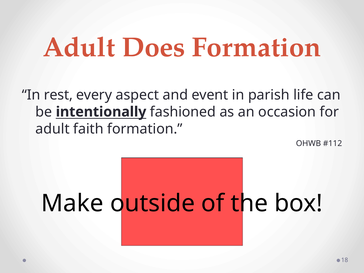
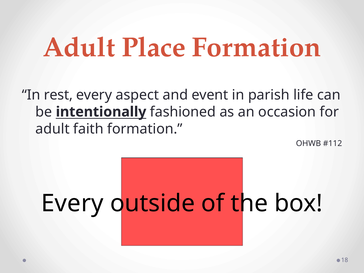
Does: Does -> Place
Make at (72, 203): Make -> Every
